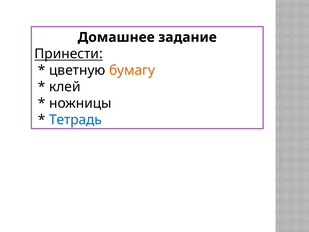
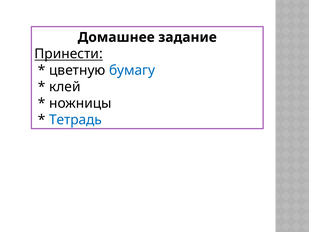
бумагу colour: orange -> blue
